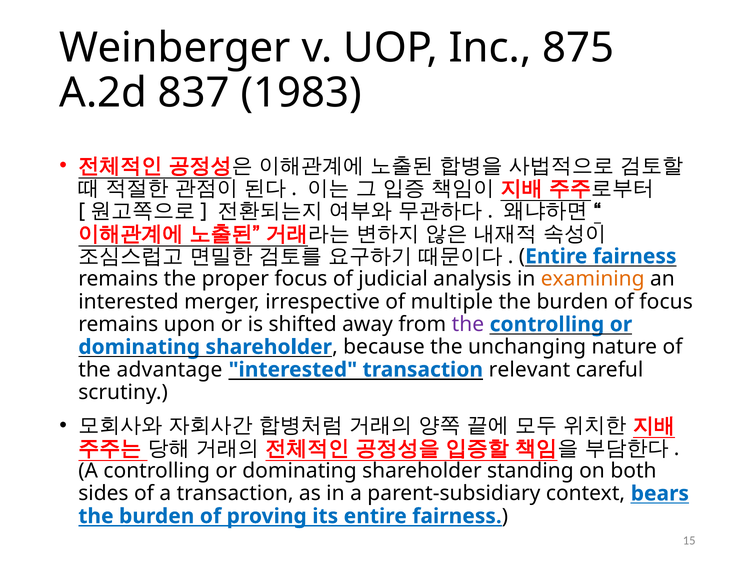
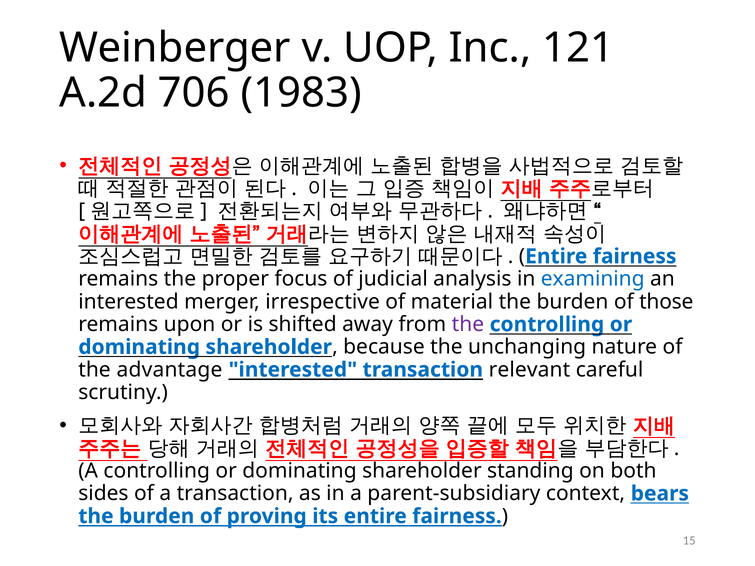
875: 875 -> 121
837: 837 -> 706
examining colour: orange -> blue
multiple: multiple -> material
of focus: focus -> those
